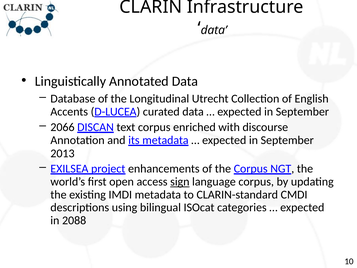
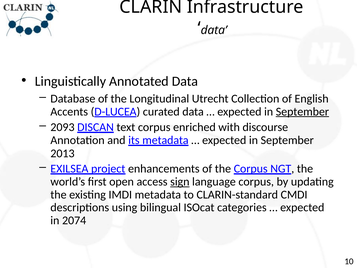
September at (302, 111) underline: none -> present
2066: 2066 -> 2093
2088: 2088 -> 2074
